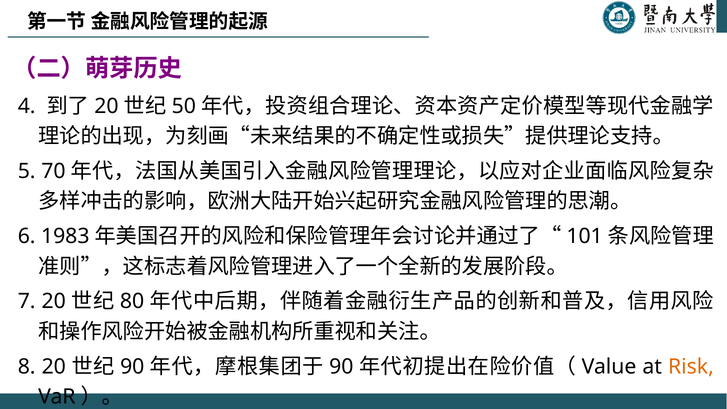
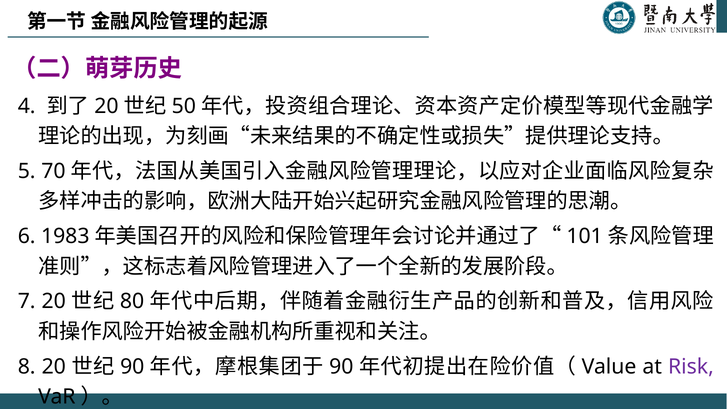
Risk colour: orange -> purple
